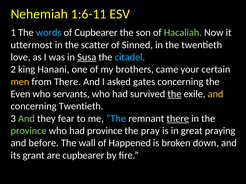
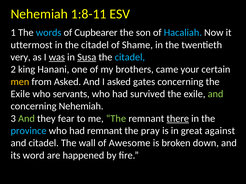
1:6-11: 1:6-11 -> 1:8-11
Hacaliah colour: light green -> light blue
in the scatter: scatter -> citadel
Sinned: Sinned -> Shame
love: love -> very
was underline: none -> present
from There: There -> Asked
Even at (20, 94): Even -> Exile
the at (174, 94) underline: present -> none
and at (216, 94) colour: yellow -> light green
concerning Twentieth: Twentieth -> Nehemiah
The at (116, 119) colour: light blue -> light green
province at (29, 131) colour: light green -> light blue
had province: province -> remnant
praying: praying -> against
and before: before -> citadel
Happened: Happened -> Awesome
grant: grant -> word
are cupbearer: cupbearer -> happened
